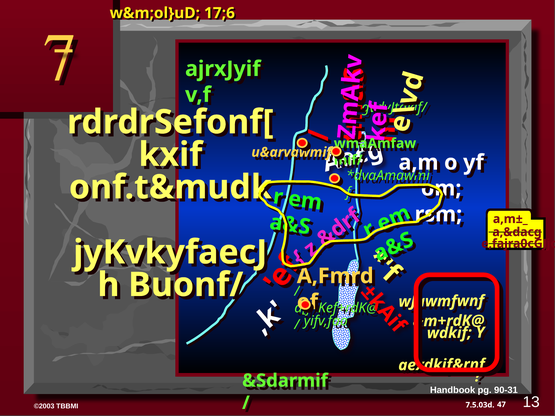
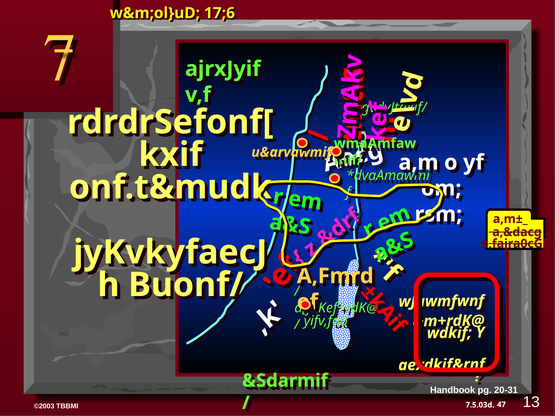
90-31: 90-31 -> 20-31
